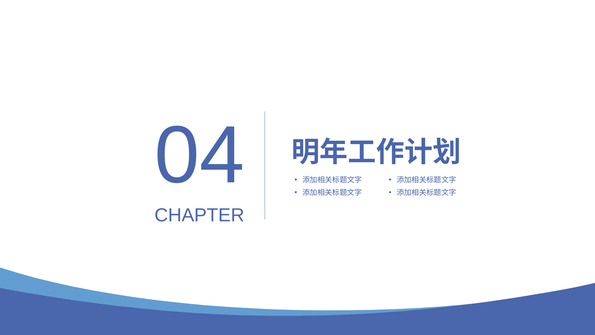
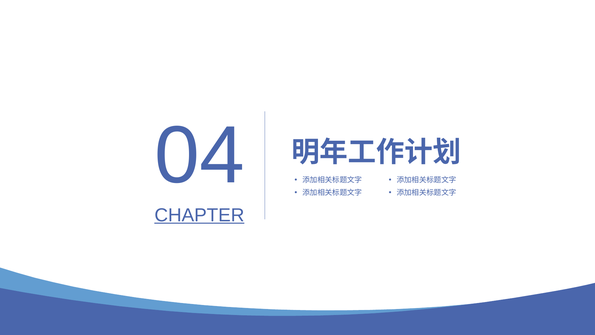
CHAPTER underline: none -> present
